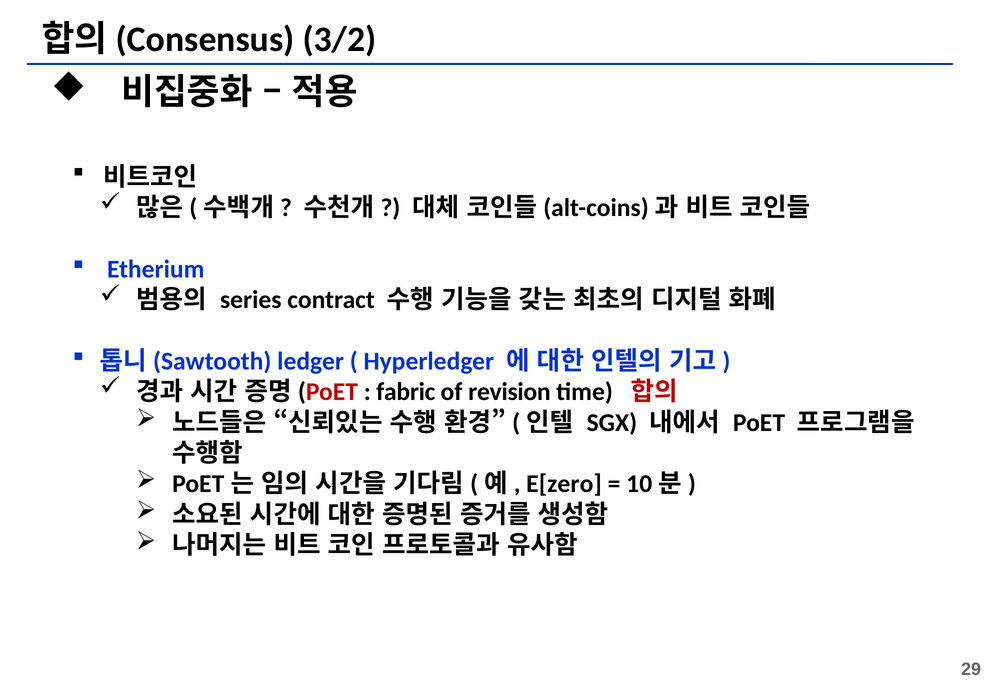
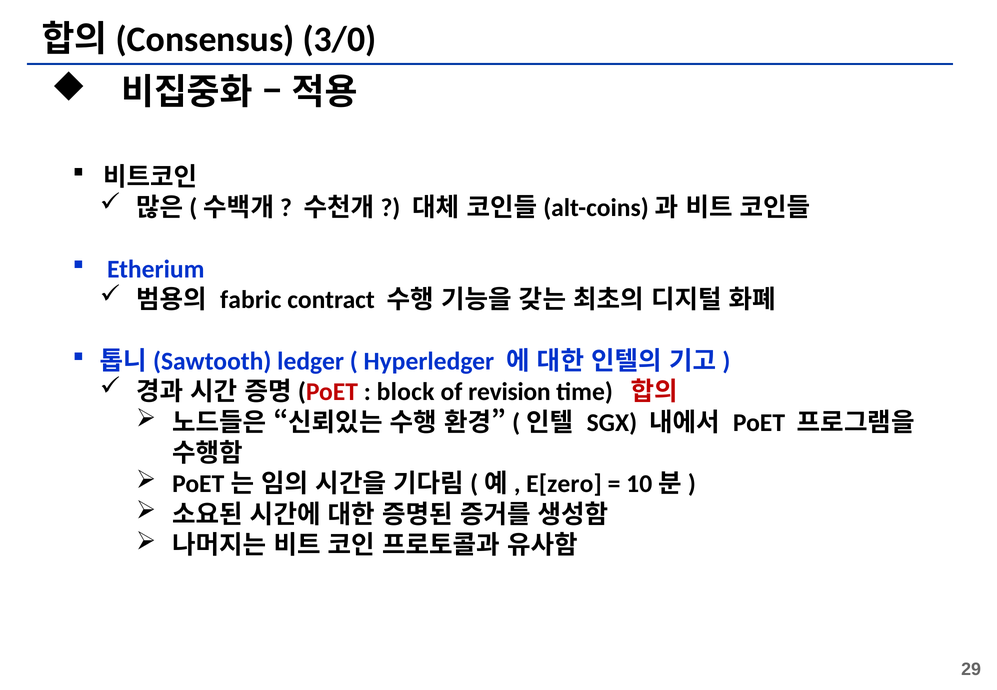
3/2: 3/2 -> 3/0
series: series -> fabric
fabric: fabric -> block
